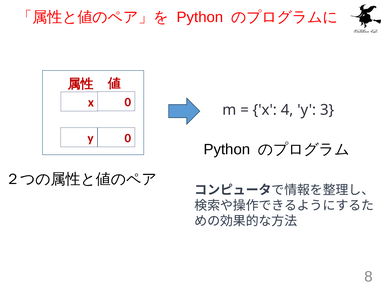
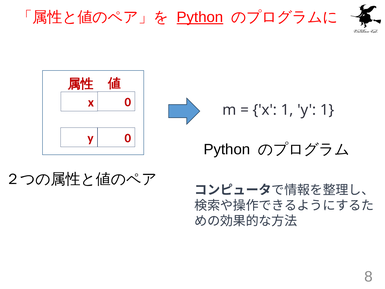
Python at (200, 17) underline: none -> present
x 4: 4 -> 1
y 3: 3 -> 1
